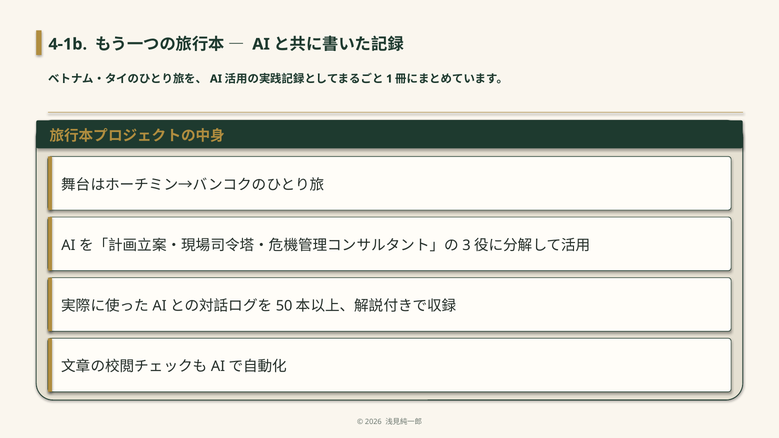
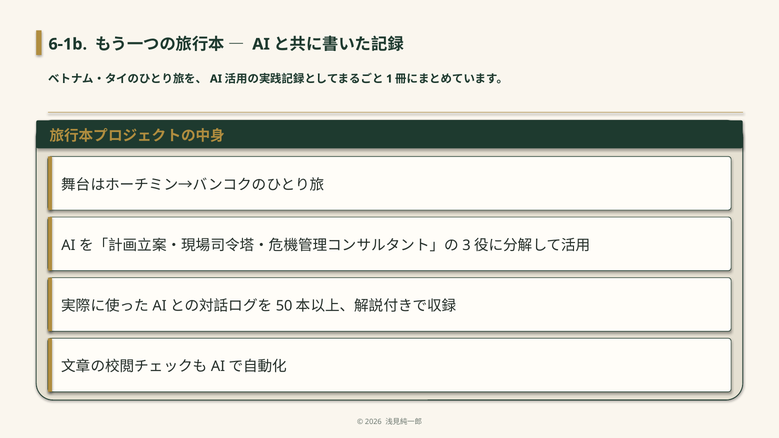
4-1b: 4-1b -> 6-1b
